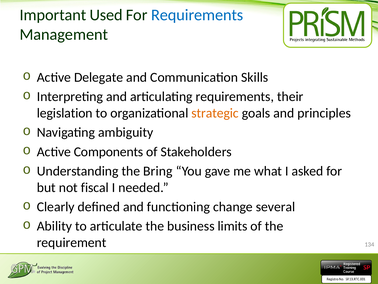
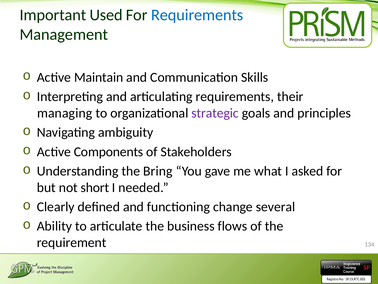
Delegate: Delegate -> Maintain
legislation: legislation -> managing
strategic colour: orange -> purple
fiscal: fiscal -> short
limits: limits -> flows
